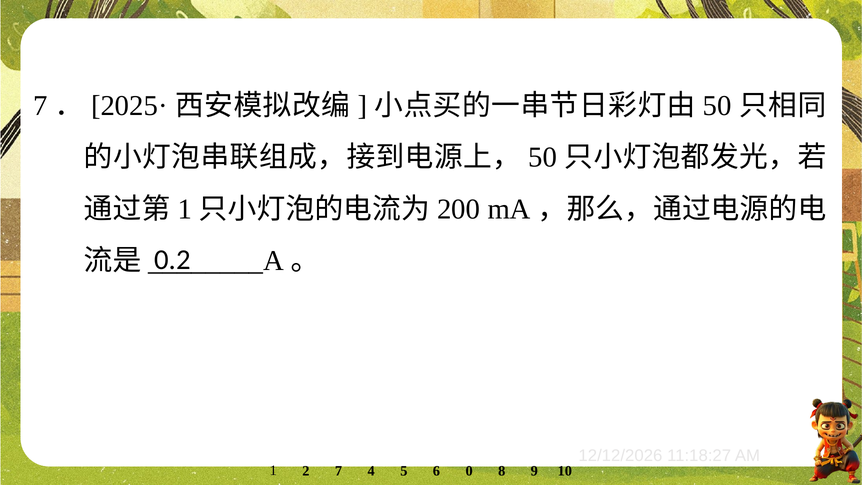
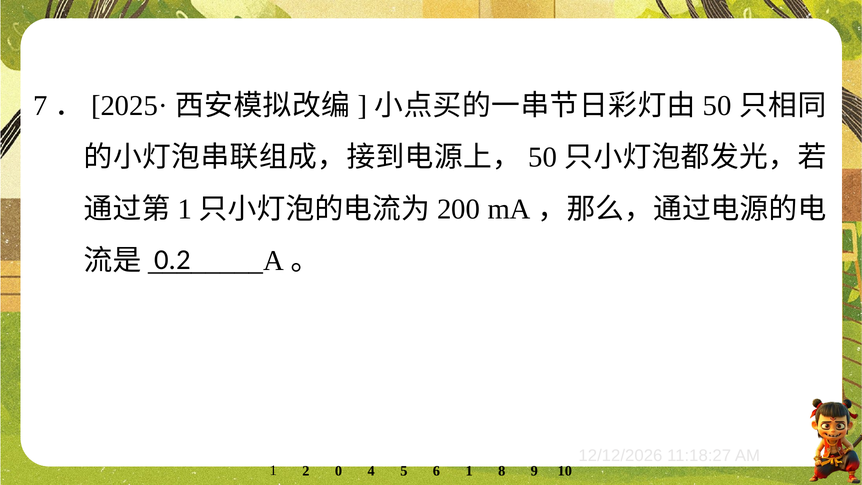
2 7: 7 -> 0
6 0: 0 -> 1
